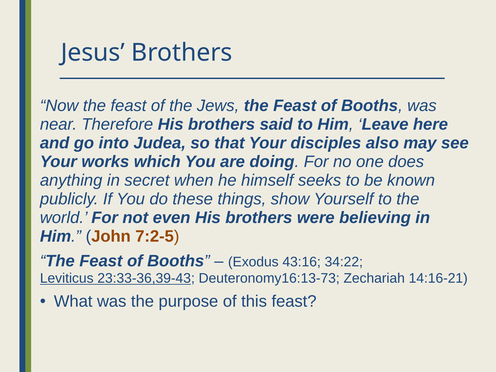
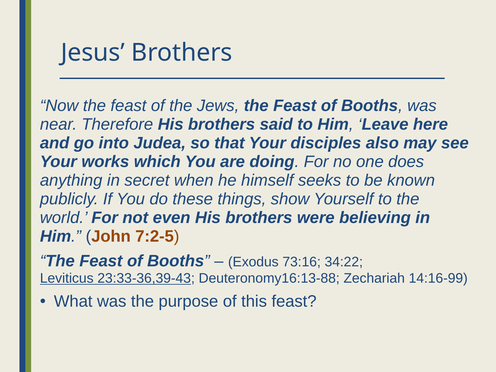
43:16: 43:16 -> 73:16
Deuteronomy16:13-73: Deuteronomy16:13-73 -> Deuteronomy16:13-88
14:16-21: 14:16-21 -> 14:16-99
